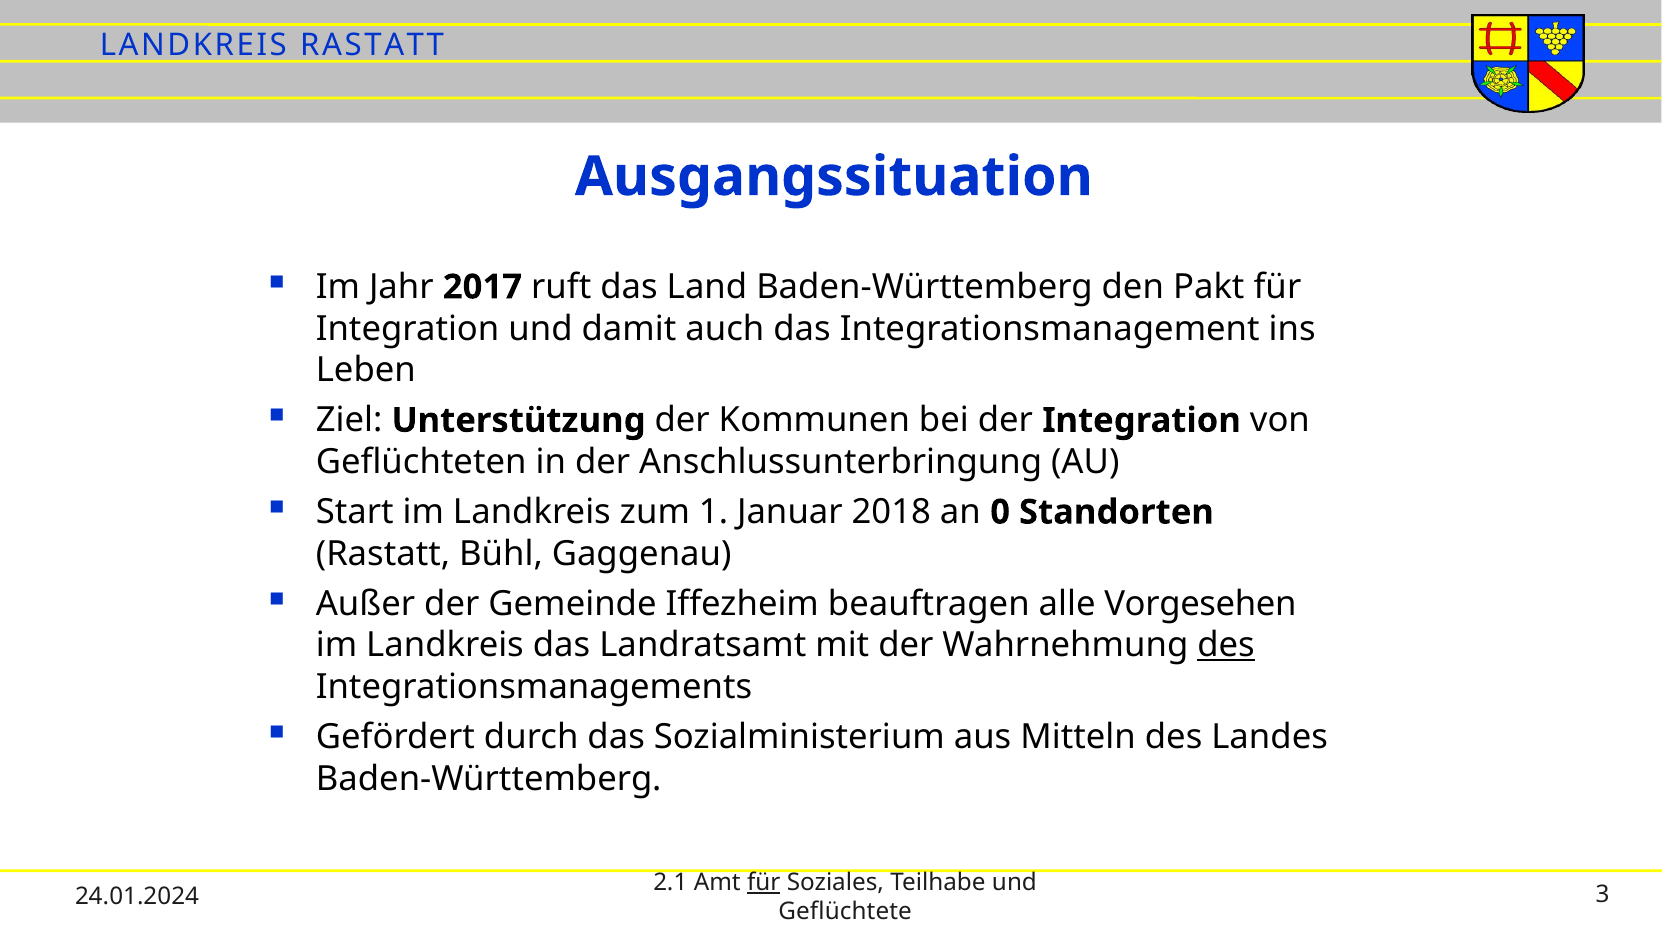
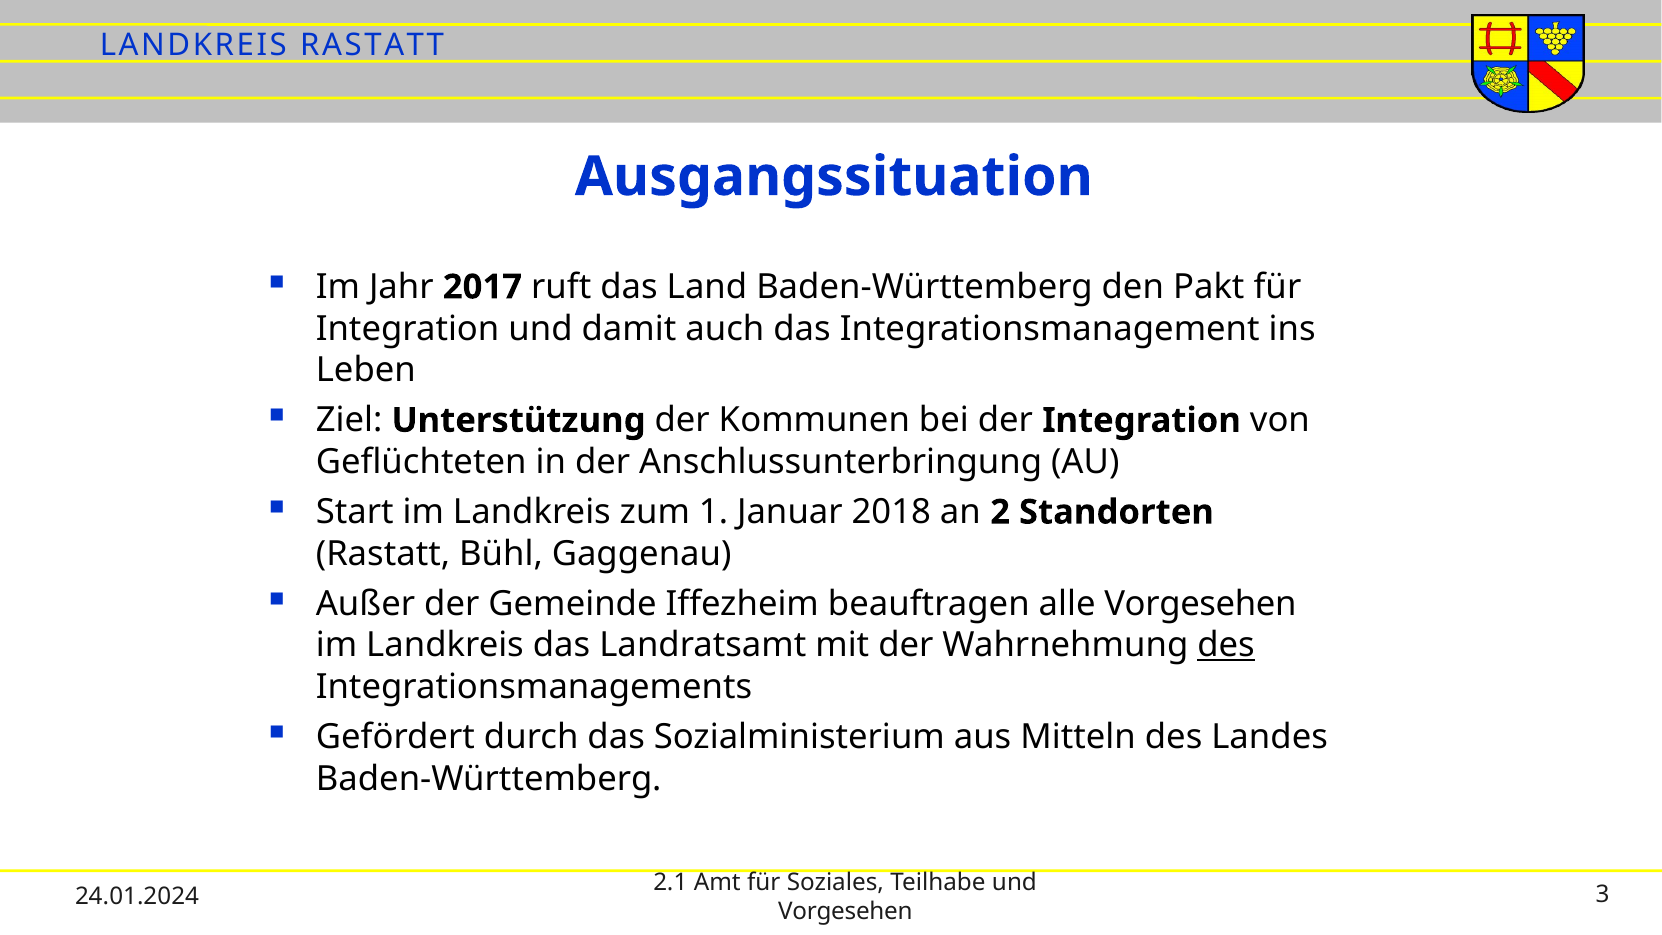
0: 0 -> 2
für at (764, 882) underline: present -> none
Geflüchtete at (845, 911): Geflüchtete -> Vorgesehen
